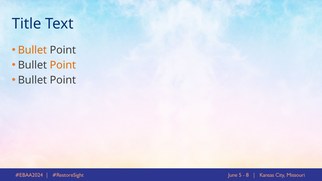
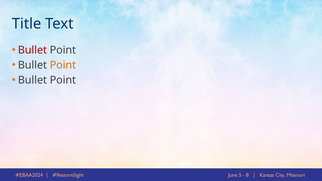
Bullet at (32, 50) colour: orange -> red
